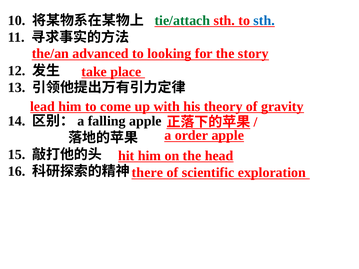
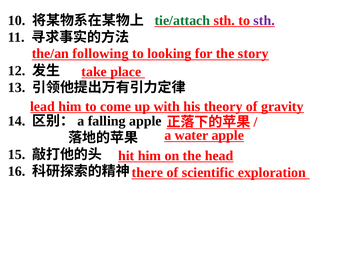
sth at (264, 21) colour: blue -> purple
advanced: advanced -> following
order: order -> water
